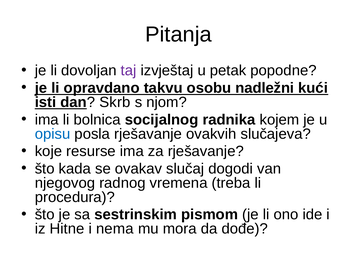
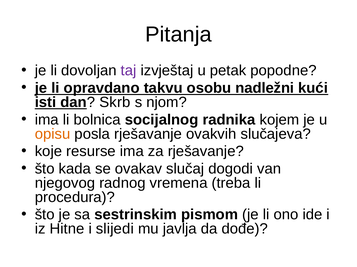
opisu colour: blue -> orange
nema: nema -> slijedi
mora: mora -> javlja
